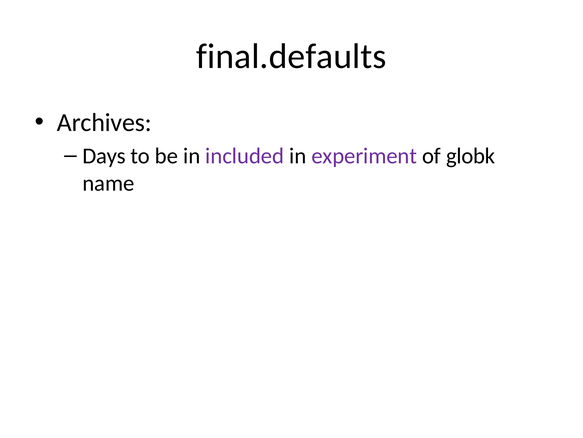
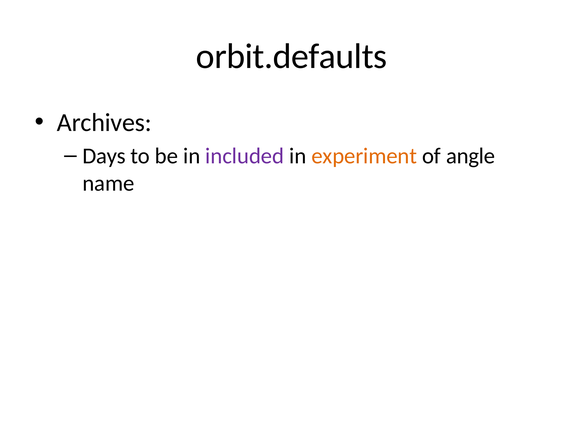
final.defaults: final.defaults -> orbit.defaults
experiment colour: purple -> orange
globk: globk -> angle
